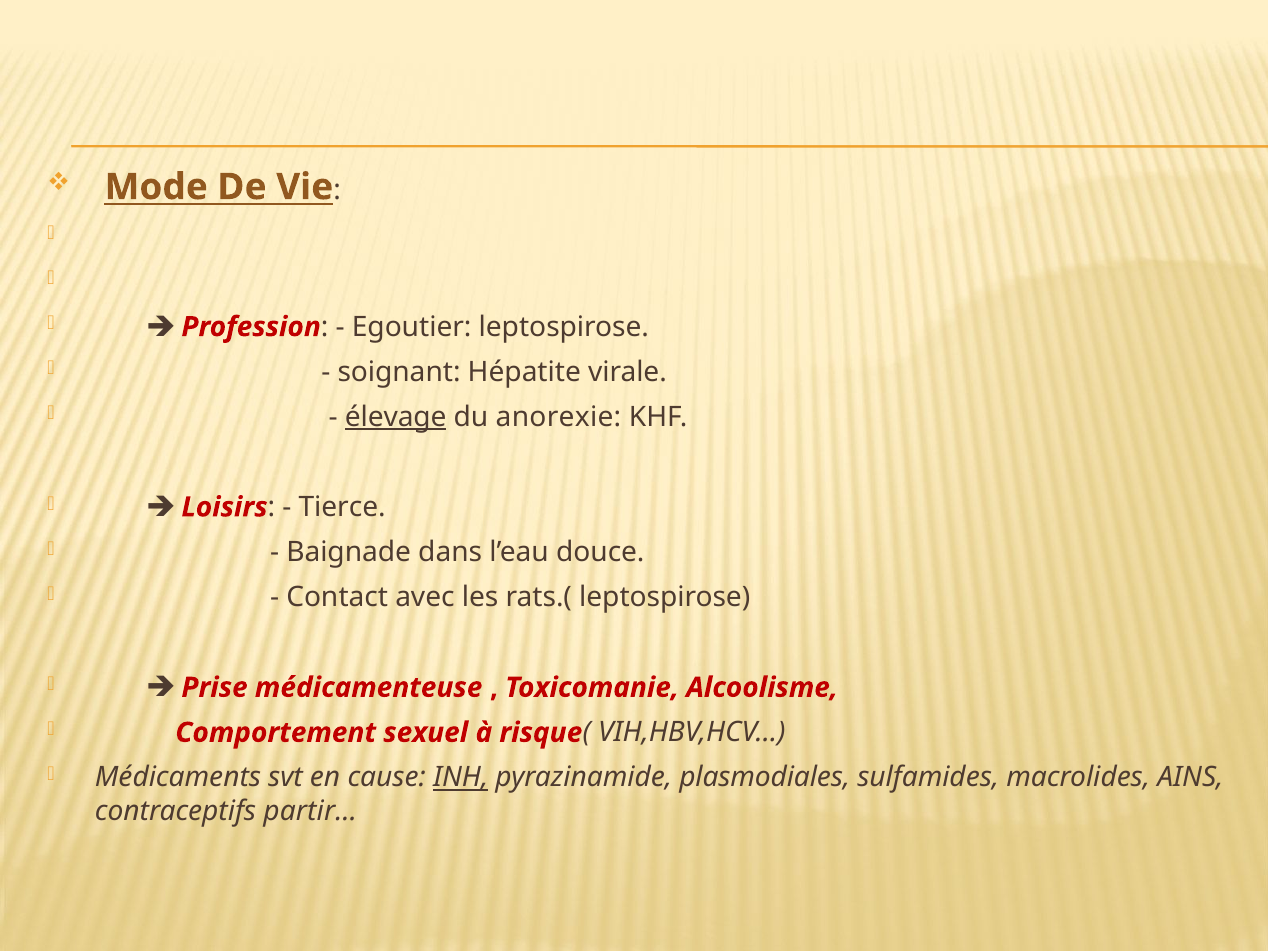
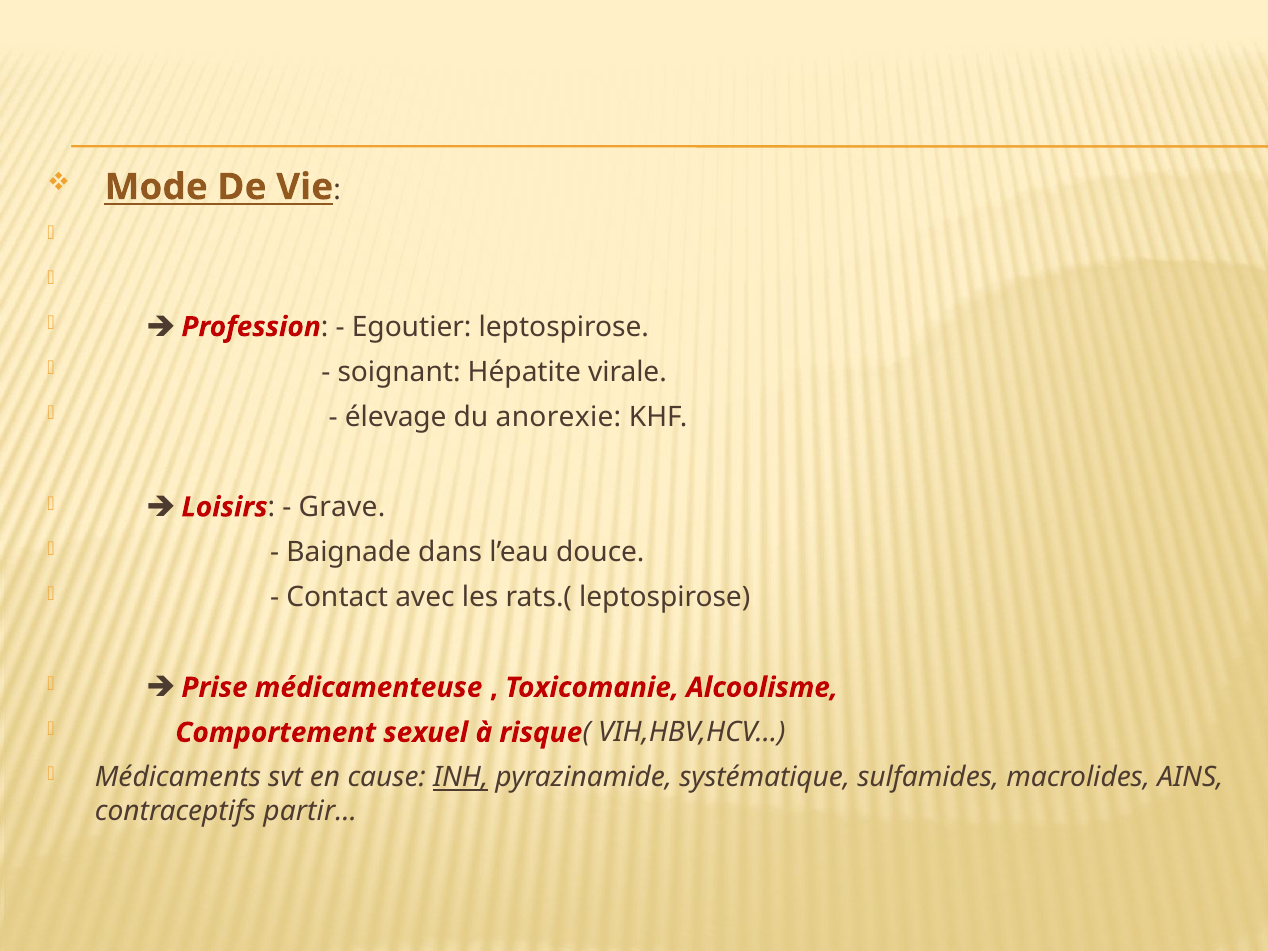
élevage underline: present -> none
Tierce: Tierce -> Grave
plasmodiales: plasmodiales -> systématique
